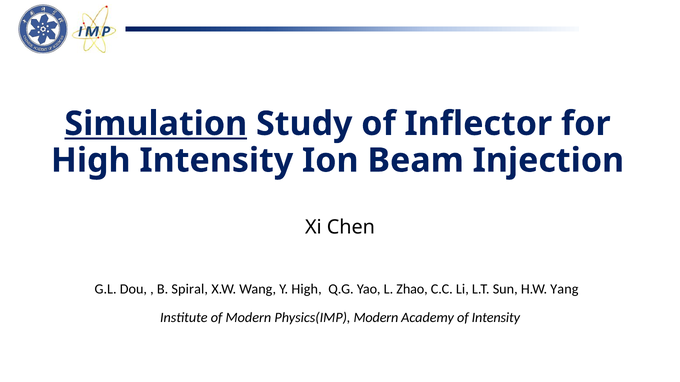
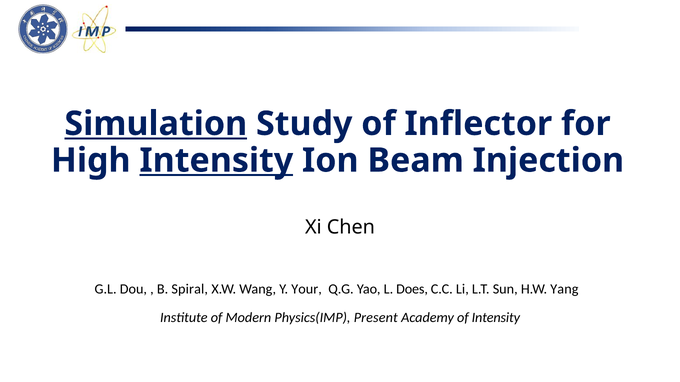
Intensity at (216, 161) underline: none -> present
Y High: High -> Your
Zhao: Zhao -> Does
Physics(IMP Modern: Modern -> Present
